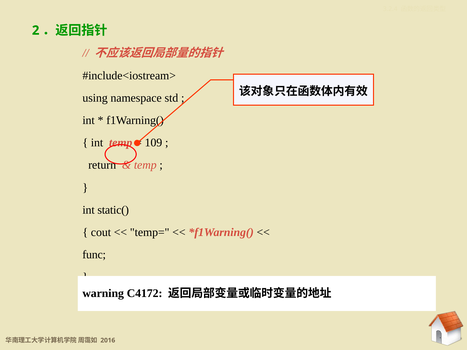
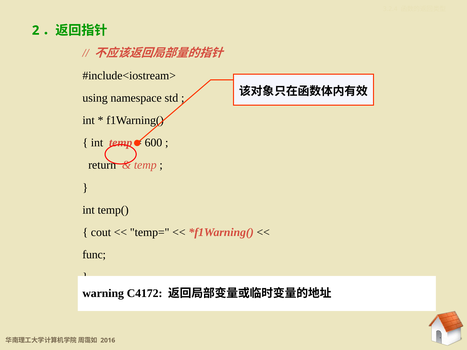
109: 109 -> 600
static(: static( -> temp(
